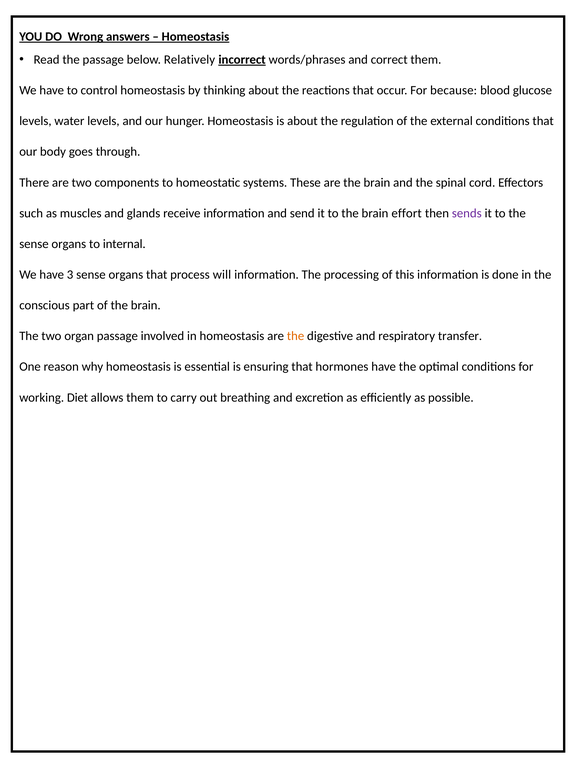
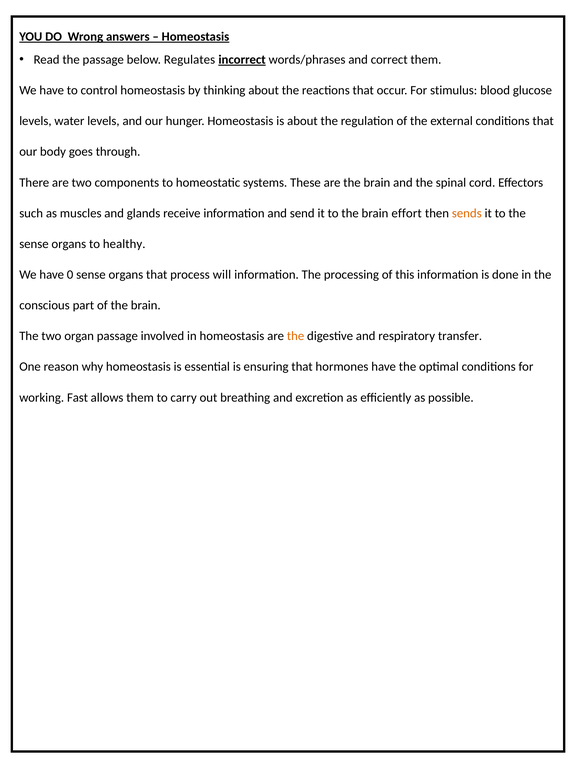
Relatively: Relatively -> Regulates
because: because -> stimulus
sends colour: purple -> orange
internal: internal -> healthy
3: 3 -> 0
Diet: Diet -> Fast
